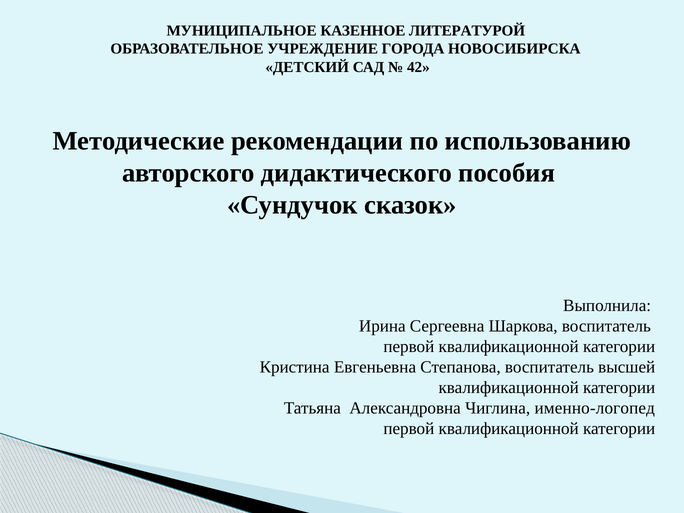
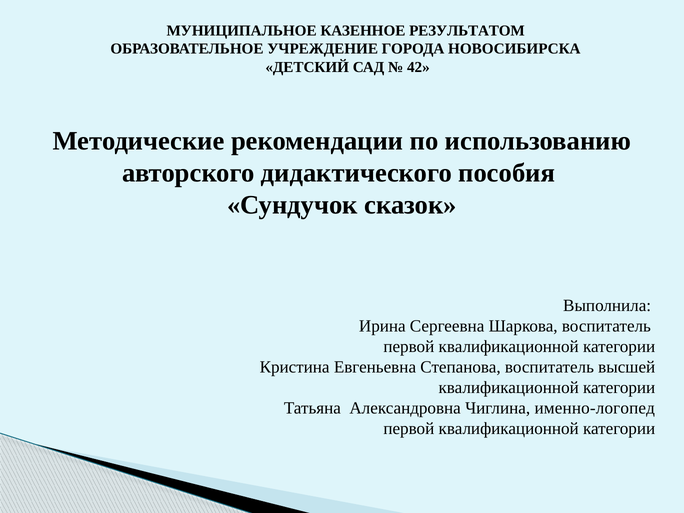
ЛИТЕРАТУРОЙ: ЛИТЕРАТУРОЙ -> РЕЗУЛЬТАТОМ
